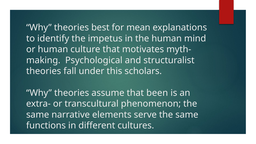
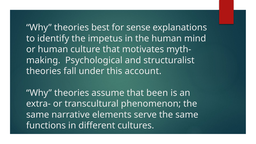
mean: mean -> sense
scholars: scholars -> account
